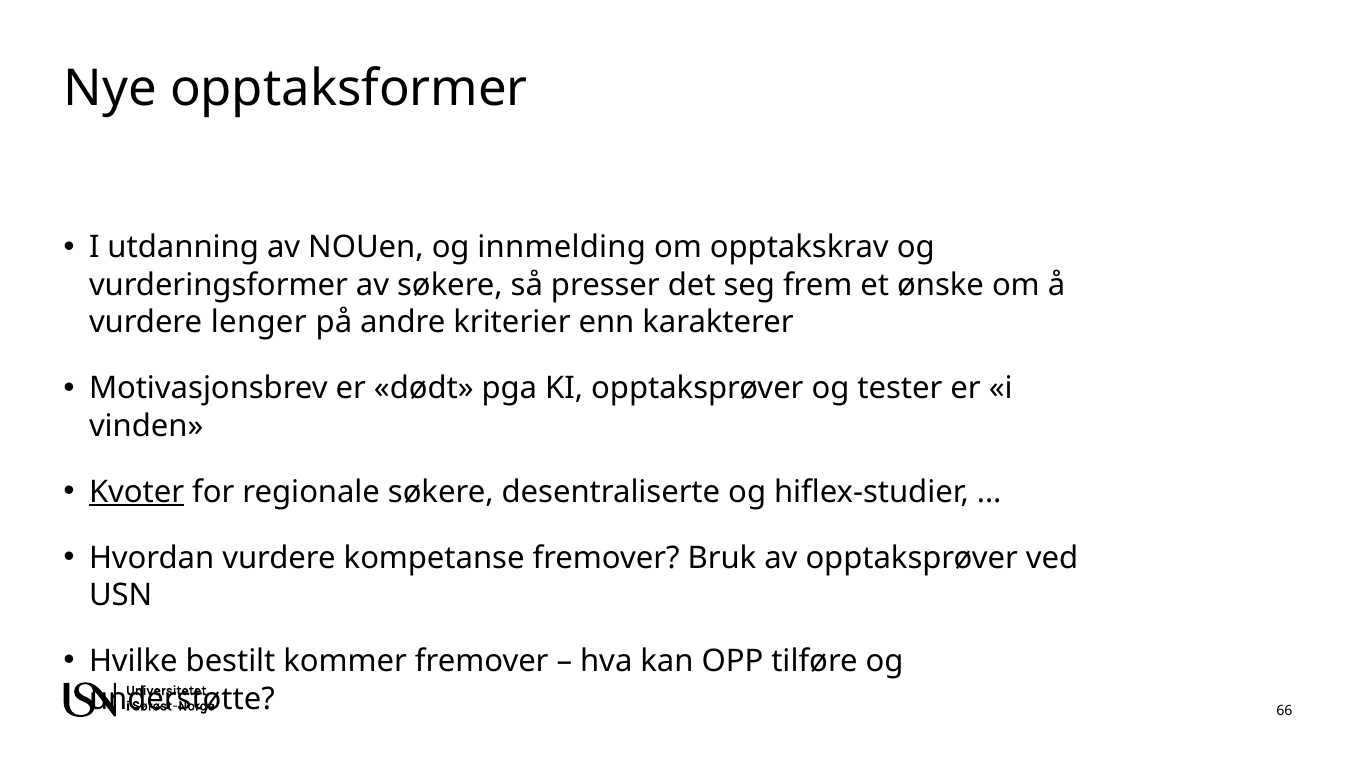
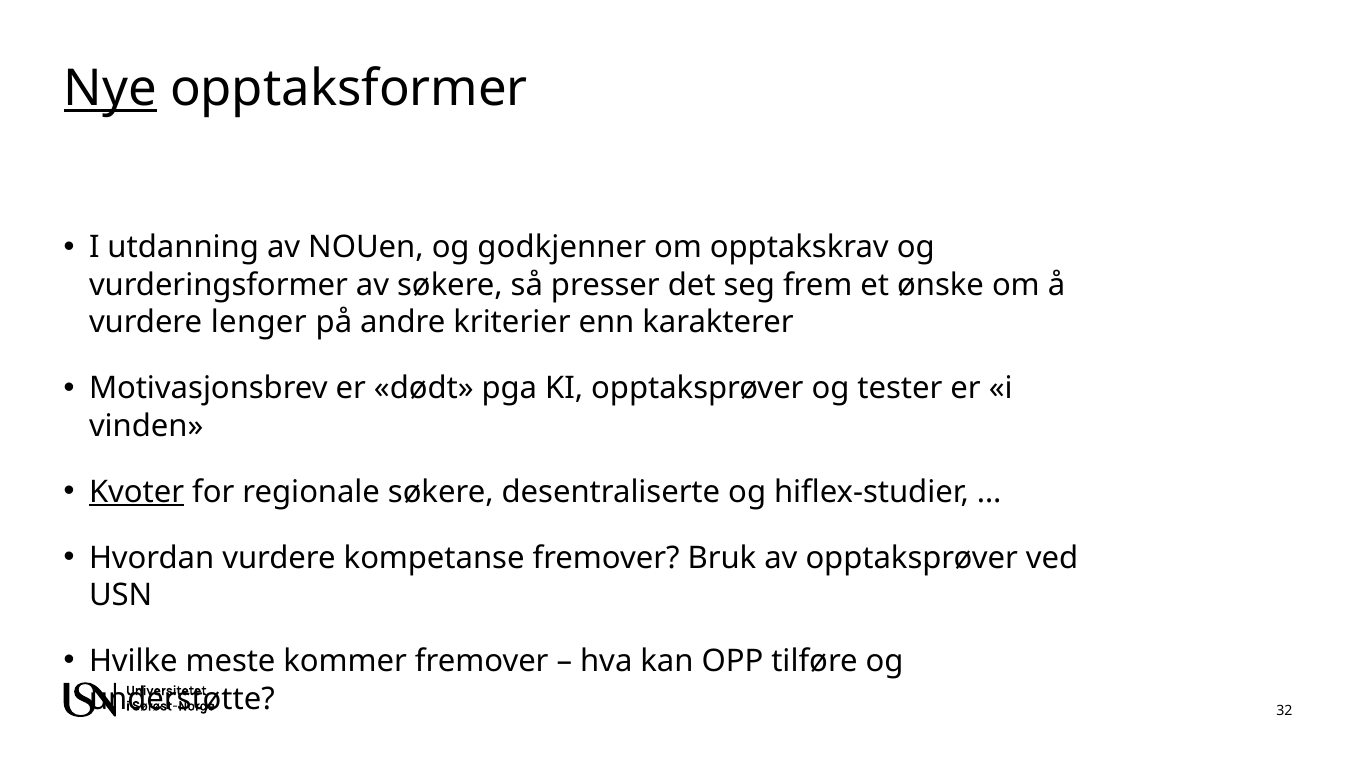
Nye underline: none -> present
innmelding: innmelding -> godkjenner
bestilt: bestilt -> meste
66: 66 -> 32
